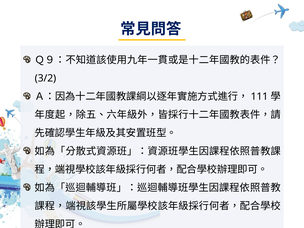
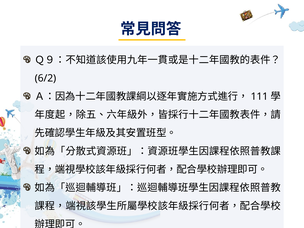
3/2: 3/2 -> 6/2
